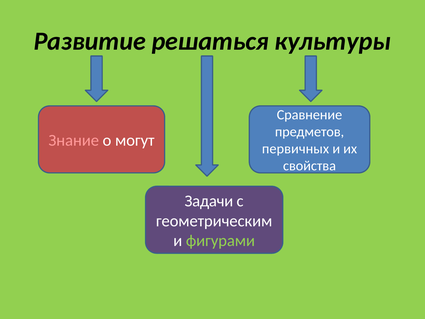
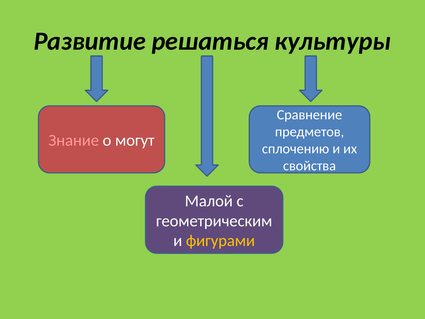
первичных: первичных -> сплочению
Задачи: Задачи -> Малой
фигурами colour: light green -> yellow
